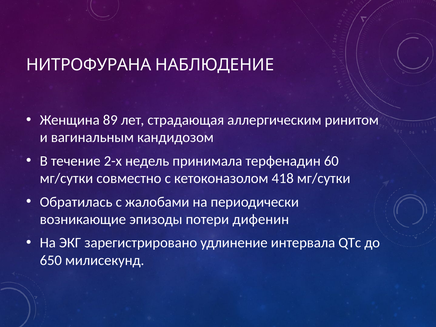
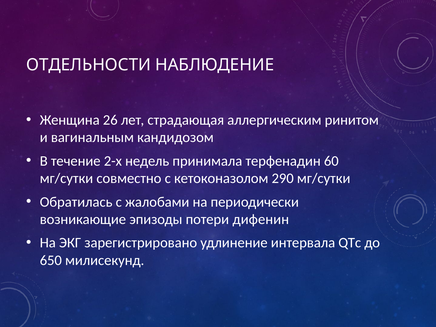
НИТРОФУРАНА: НИТРОФУРАНА -> ОТДЕЛЬНОСТИ
89: 89 -> 26
418: 418 -> 290
